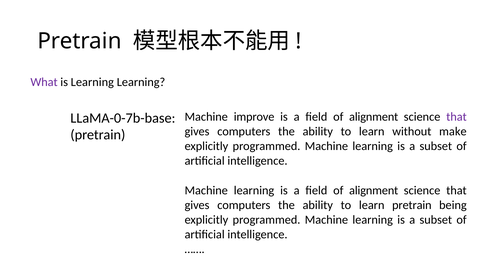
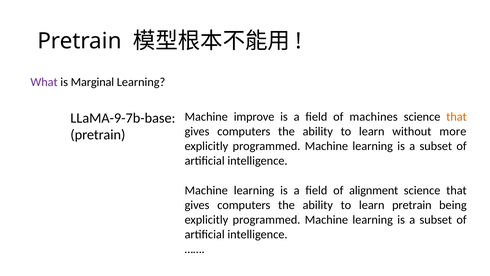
is Learning: Learning -> Marginal
alignment at (374, 117): alignment -> machines
that at (457, 117) colour: purple -> orange
LLaMA-0-7b-base: LLaMA-0-7b-base -> LLaMA-9-7b-base
make: make -> more
